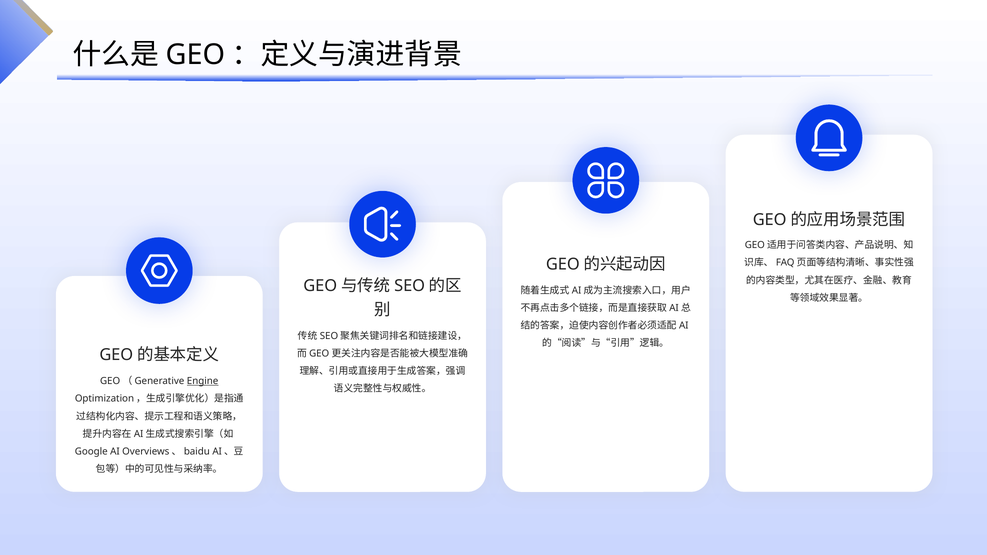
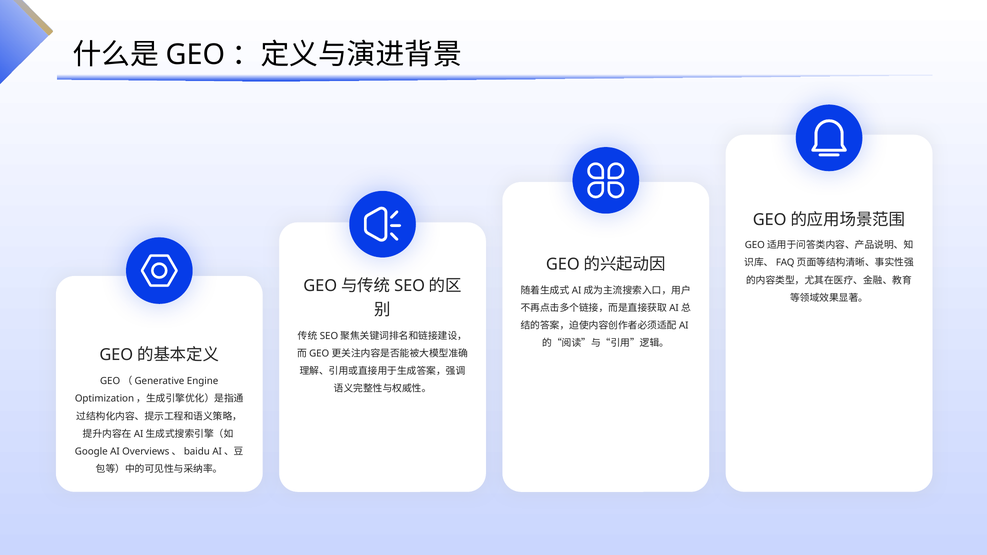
Engine underline: present -> none
